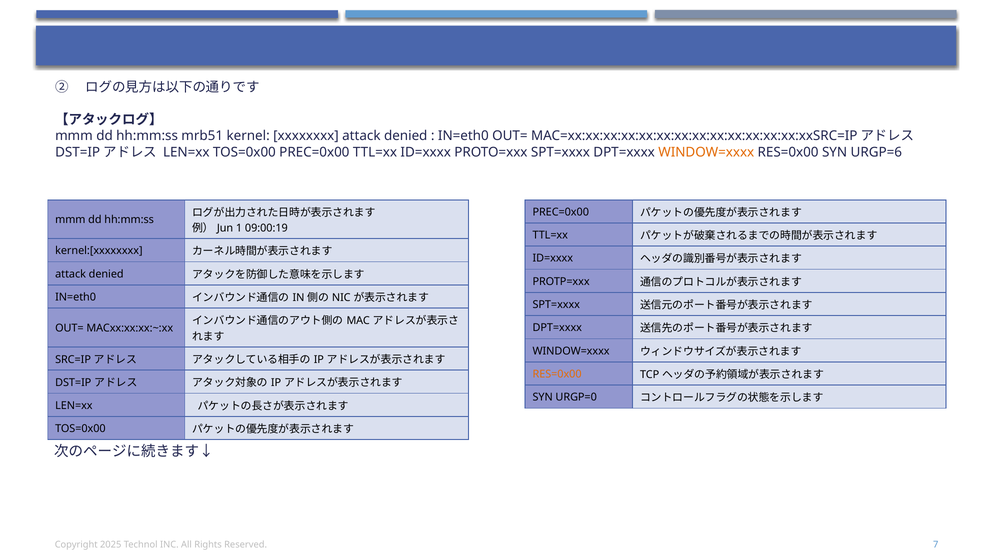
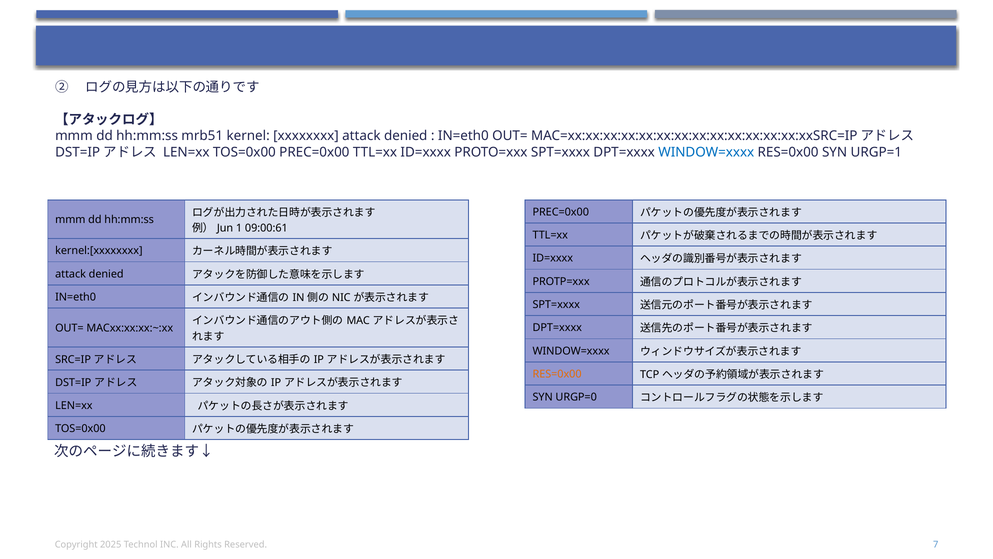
WINDOW=xxxx at (706, 152) colour: orange -> blue
URGP=6: URGP=6 -> URGP=1
09:00:19: 09:00:19 -> 09:00:61
